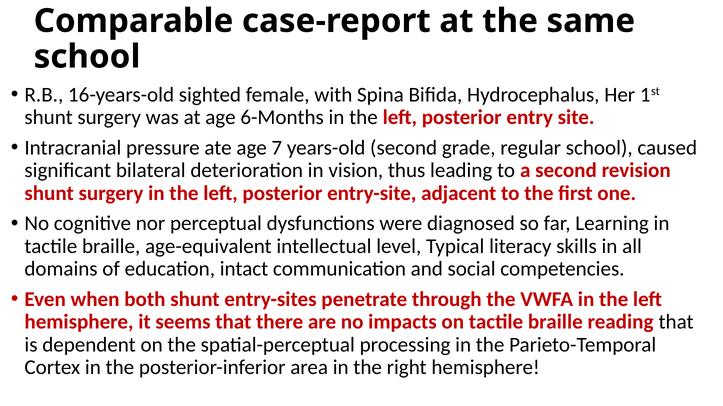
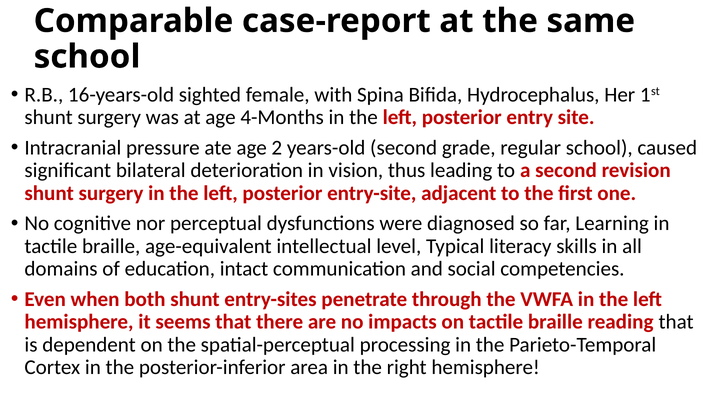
6-Months: 6-Months -> 4-Months
7: 7 -> 2
